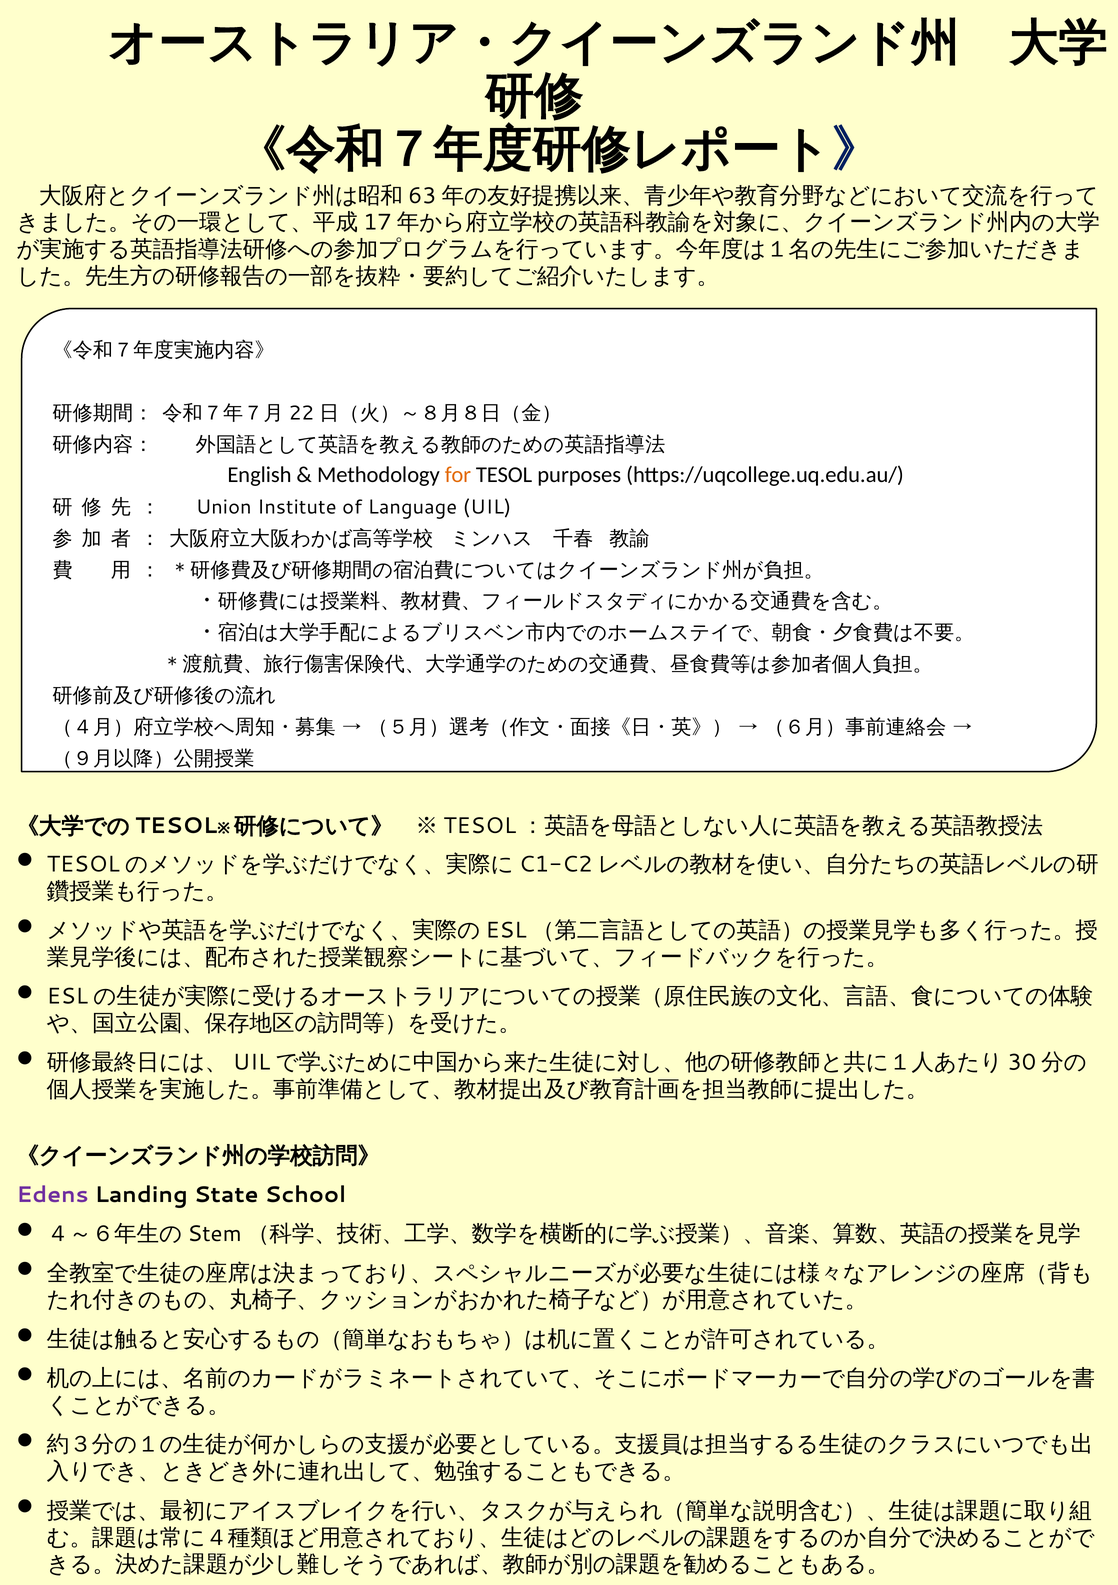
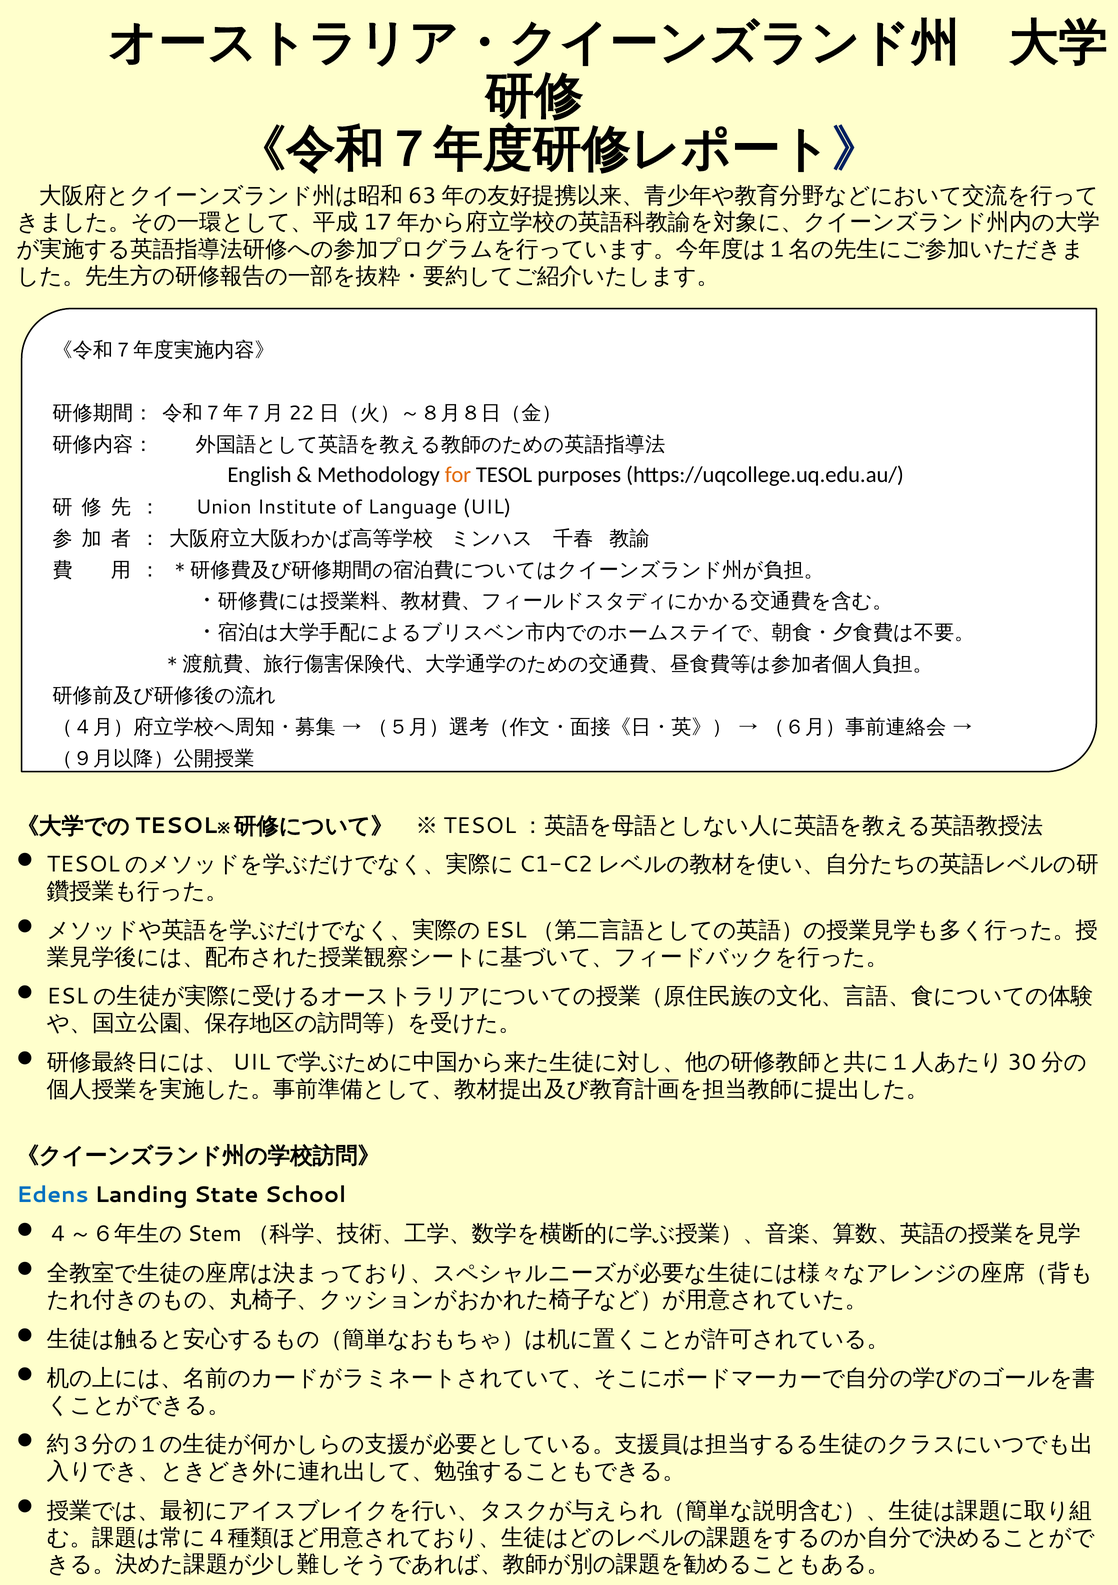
Edens colour: purple -> blue
